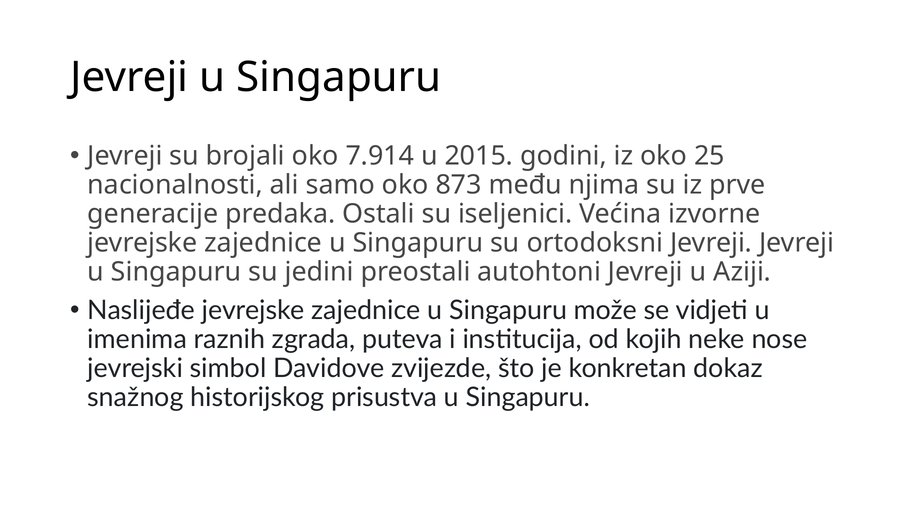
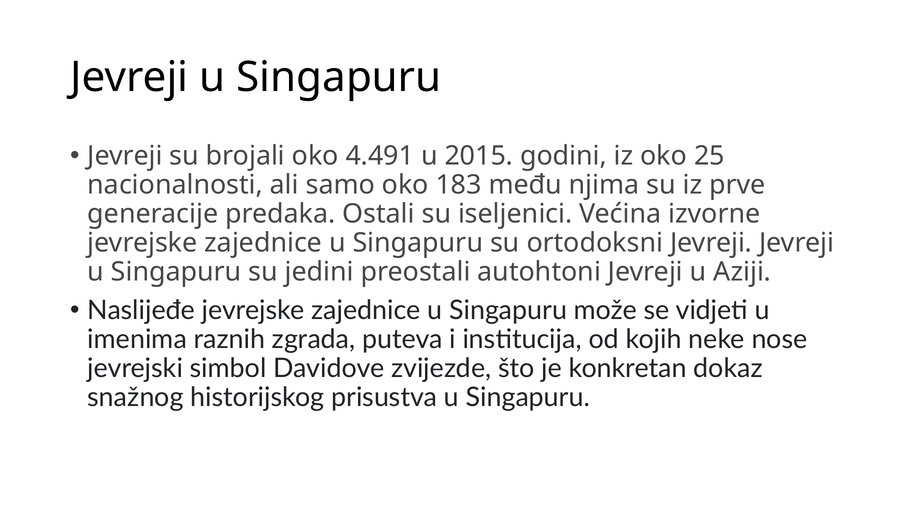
7.914: 7.914 -> 4.491
873: 873 -> 183
